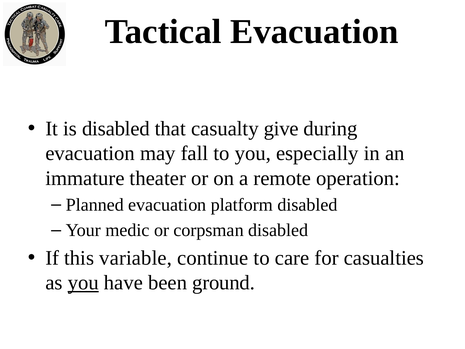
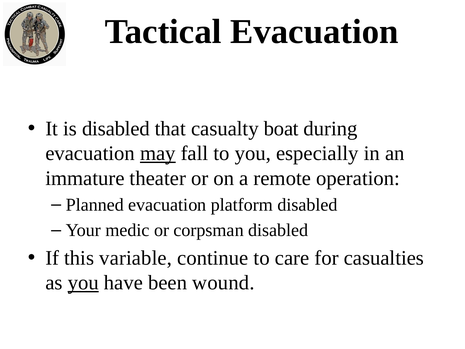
give: give -> boat
may underline: none -> present
ground: ground -> wound
